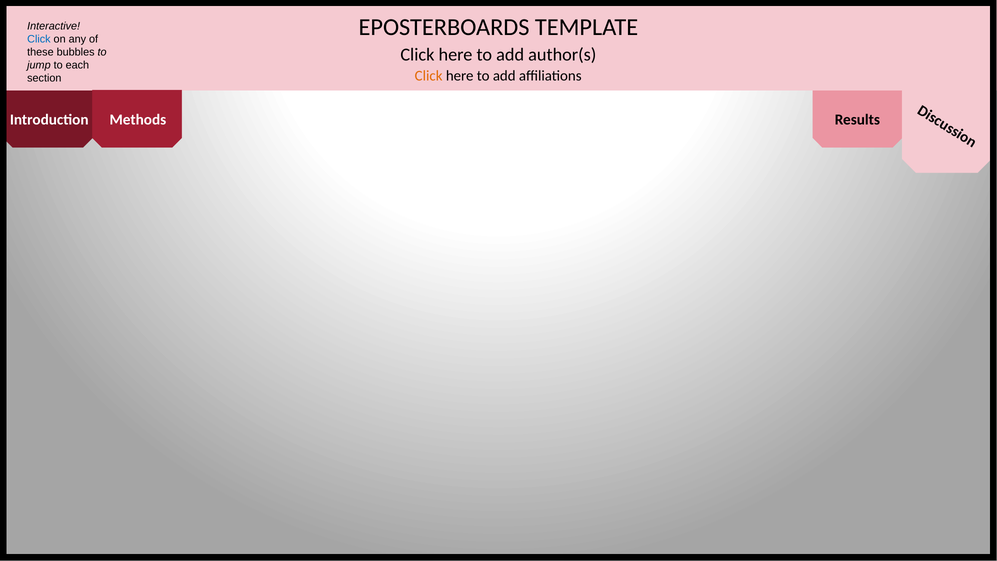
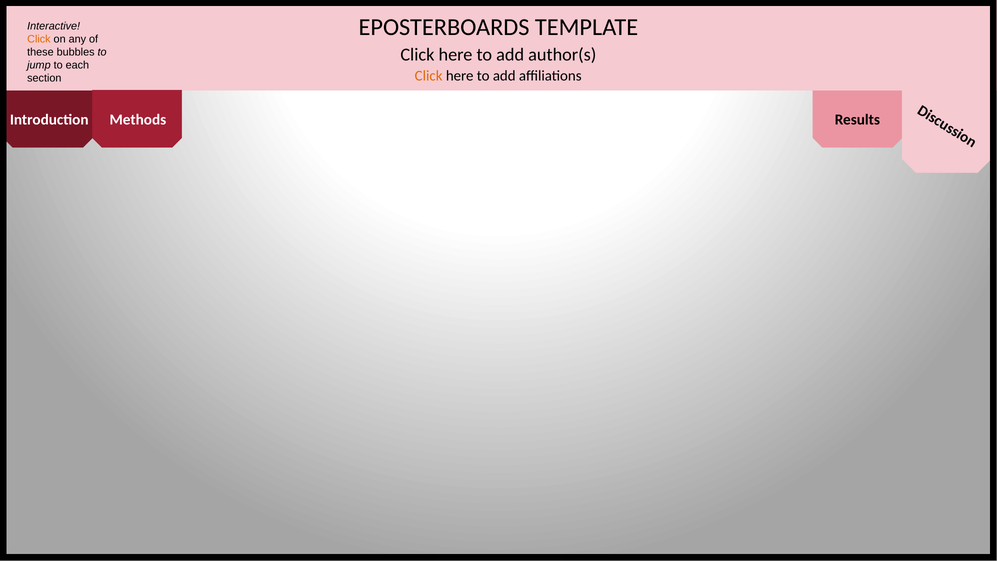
Click at (39, 39) colour: blue -> orange
